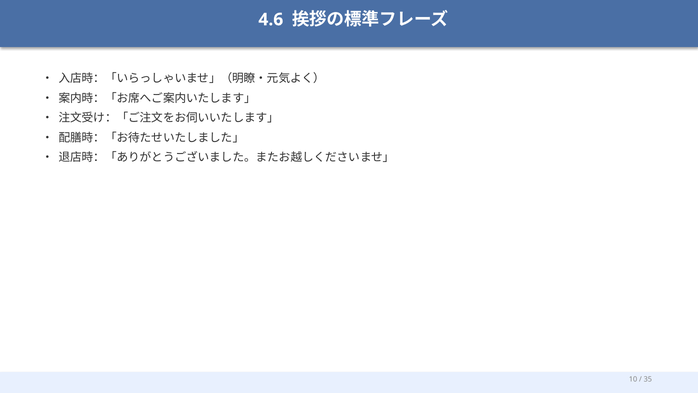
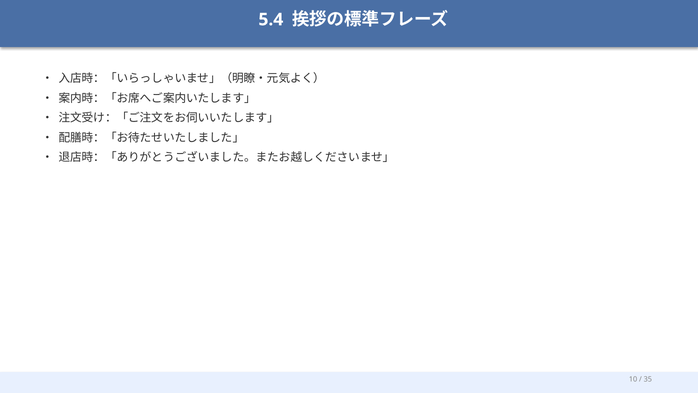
4.6: 4.6 -> 5.4
